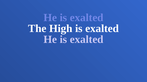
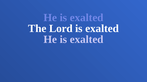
High: High -> Lord
